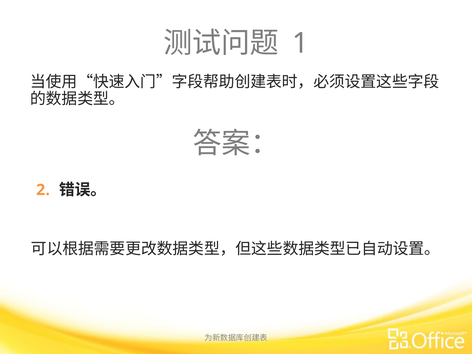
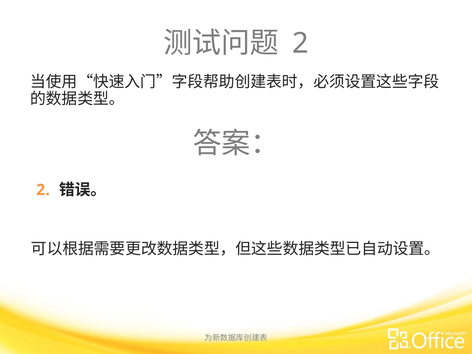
1 at (300, 43): 1 -> 2
